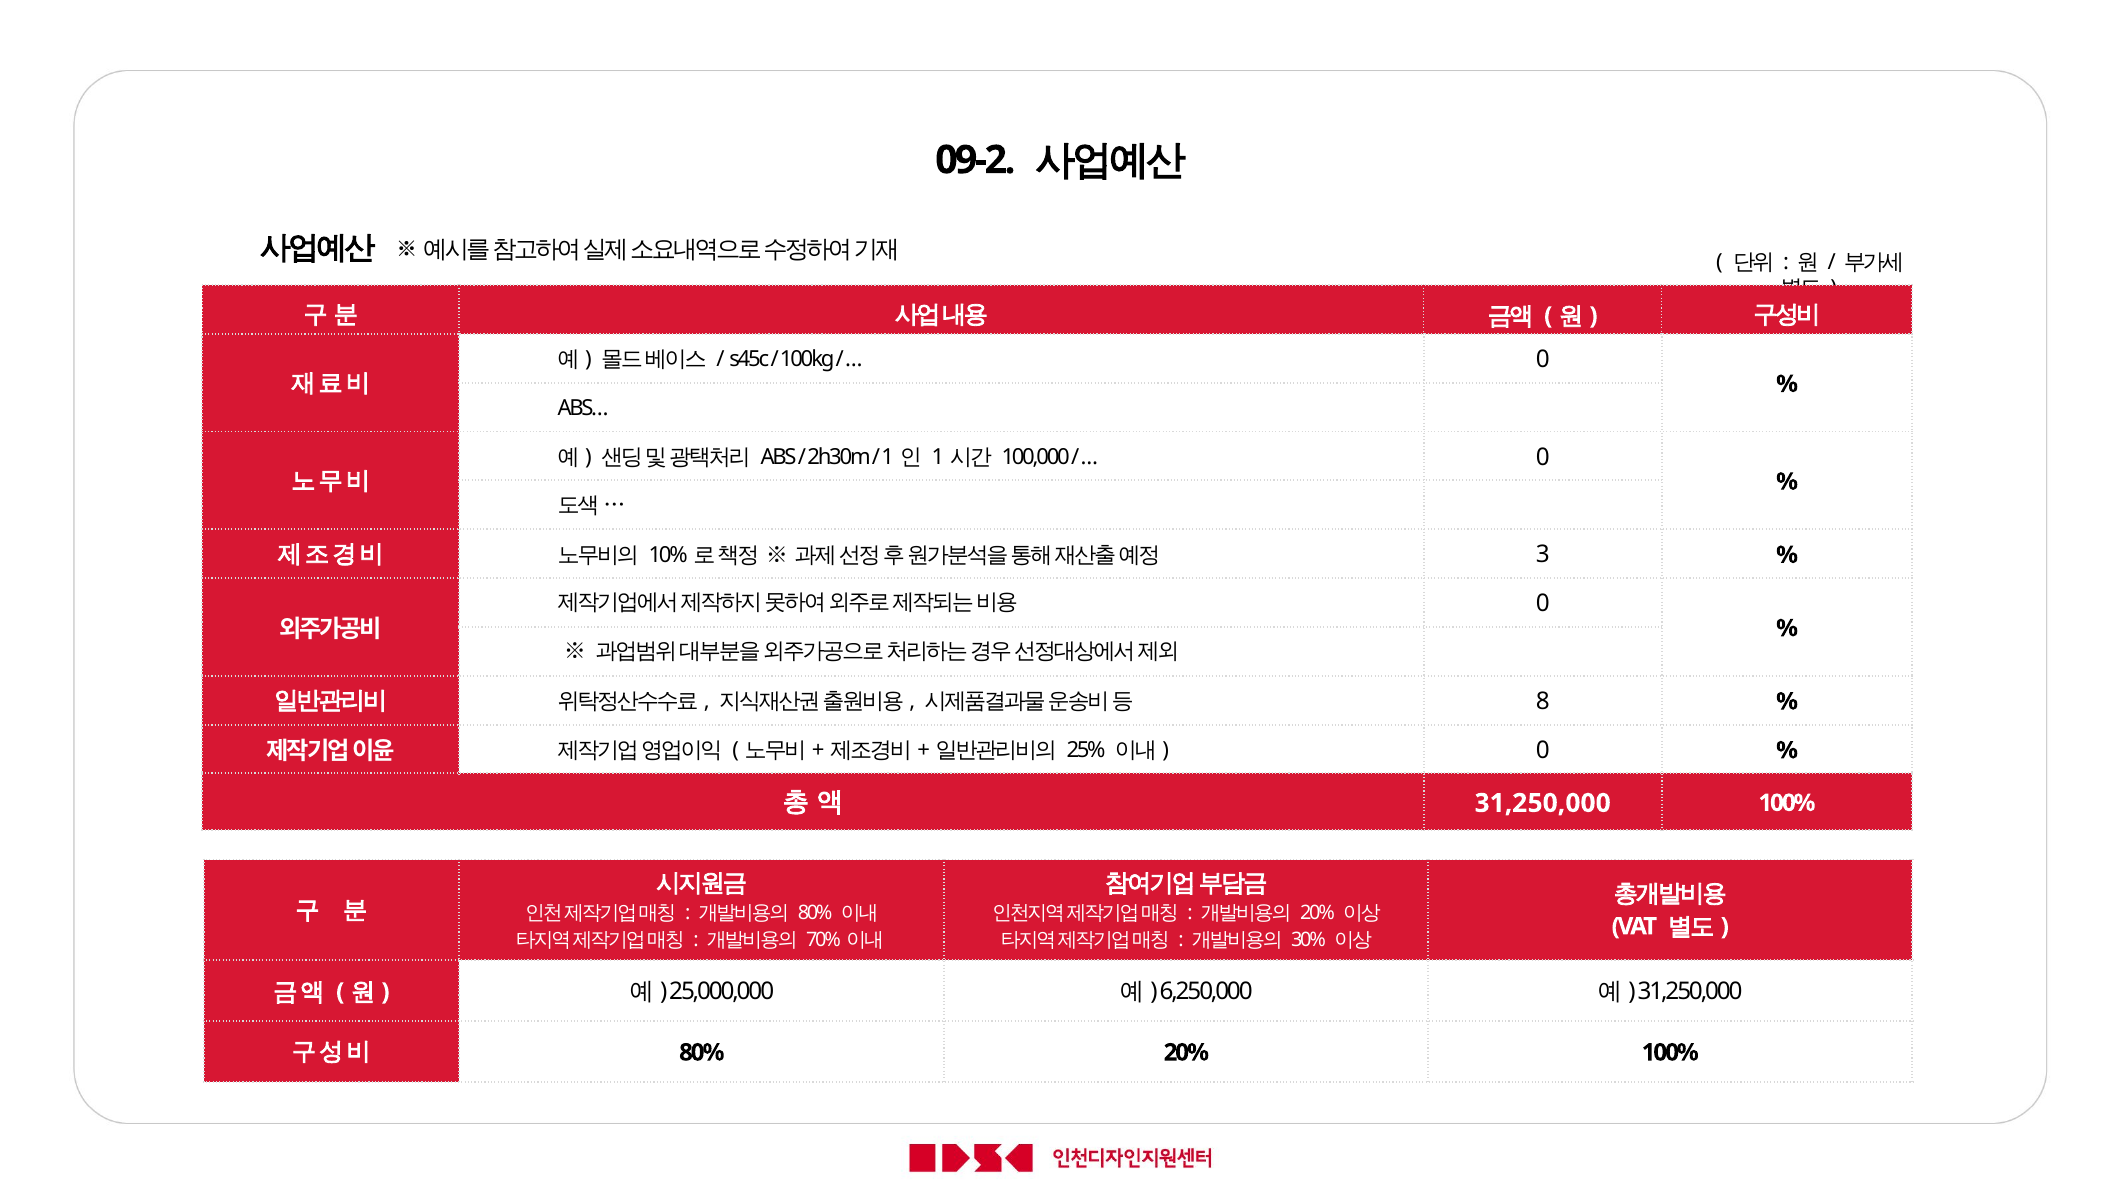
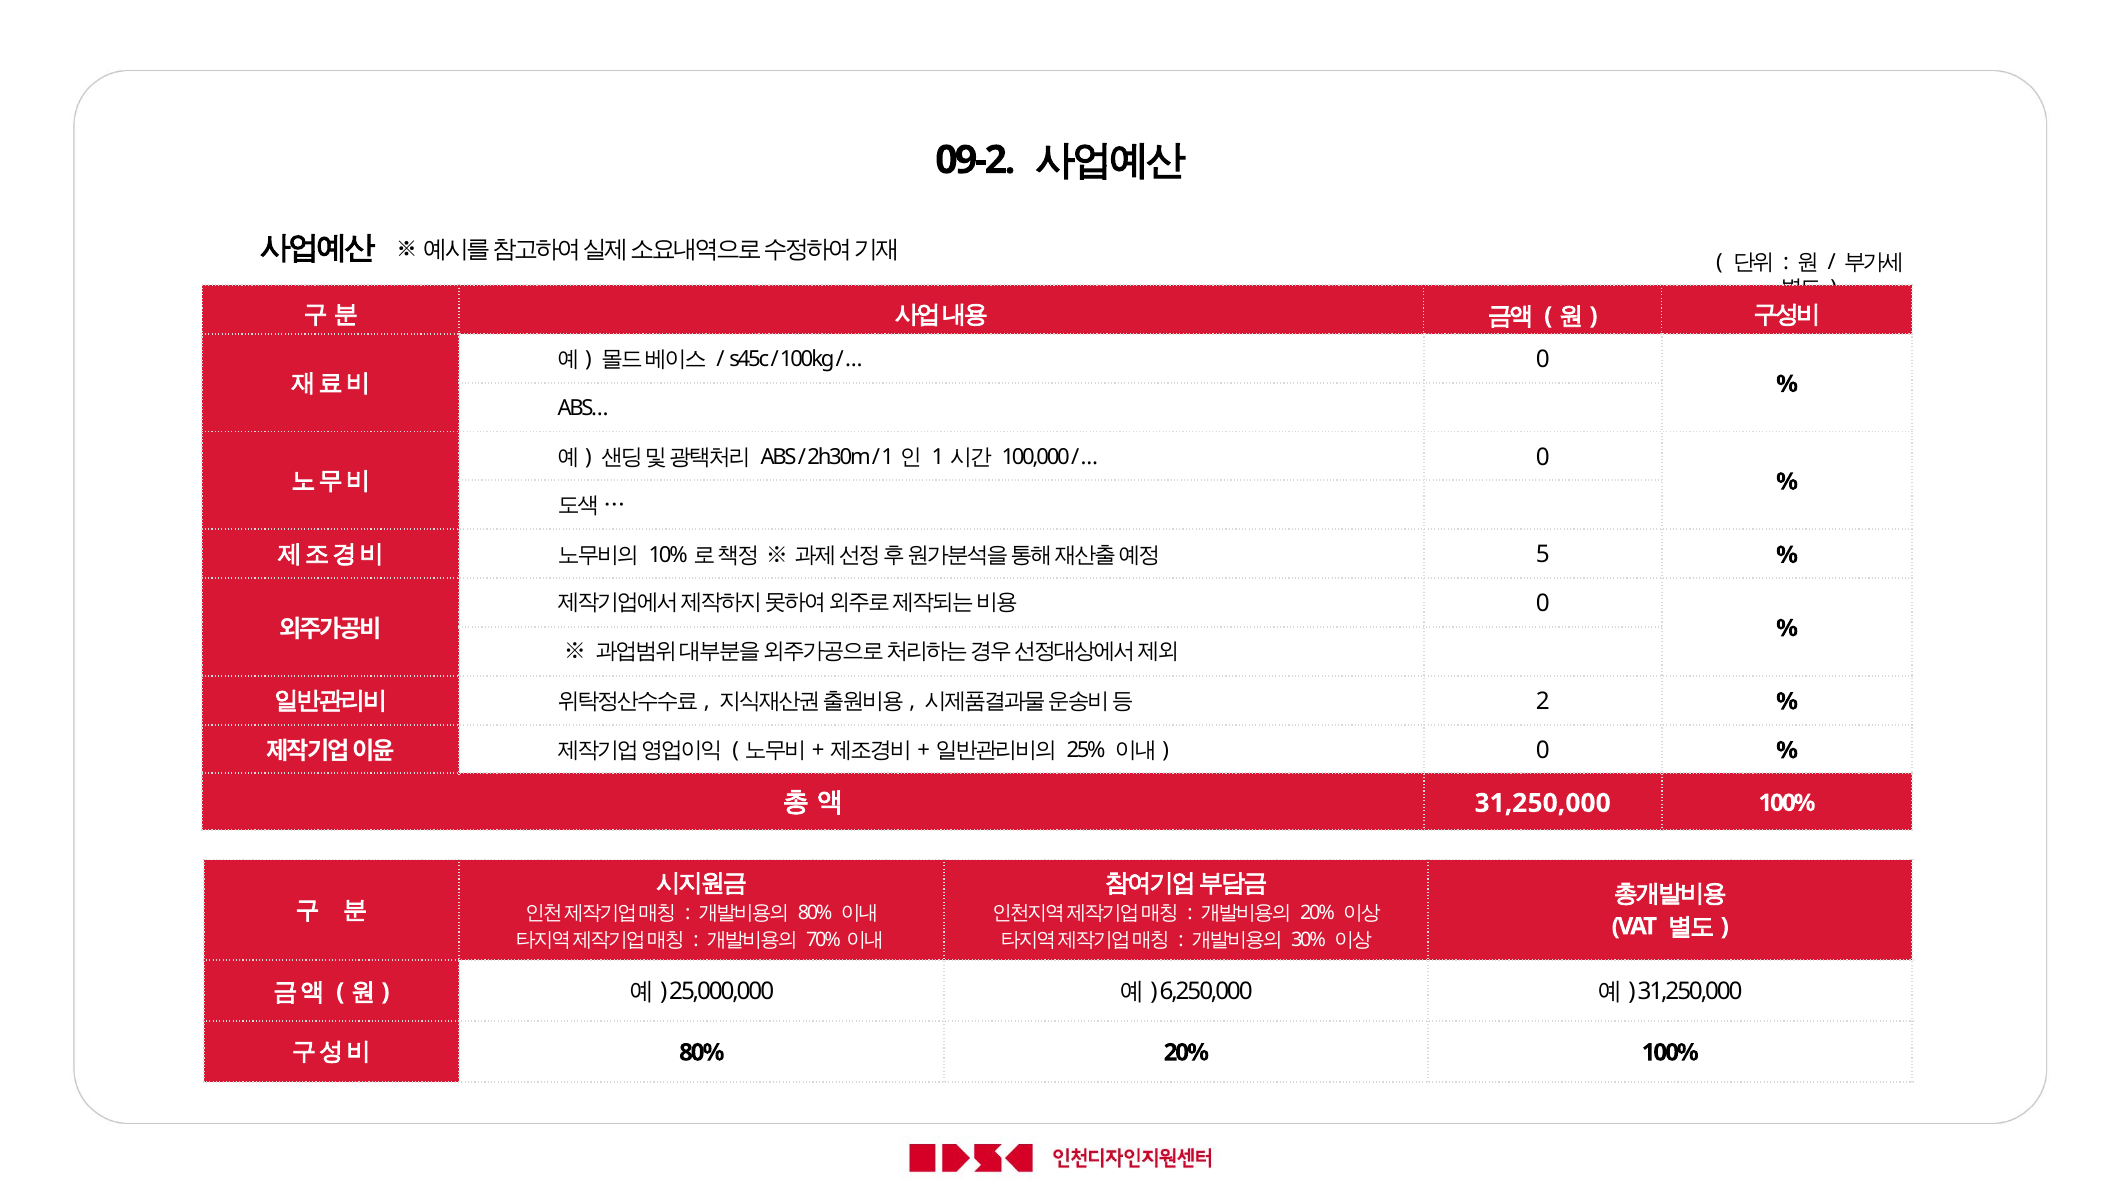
3: 3 -> 5
8: 8 -> 2
